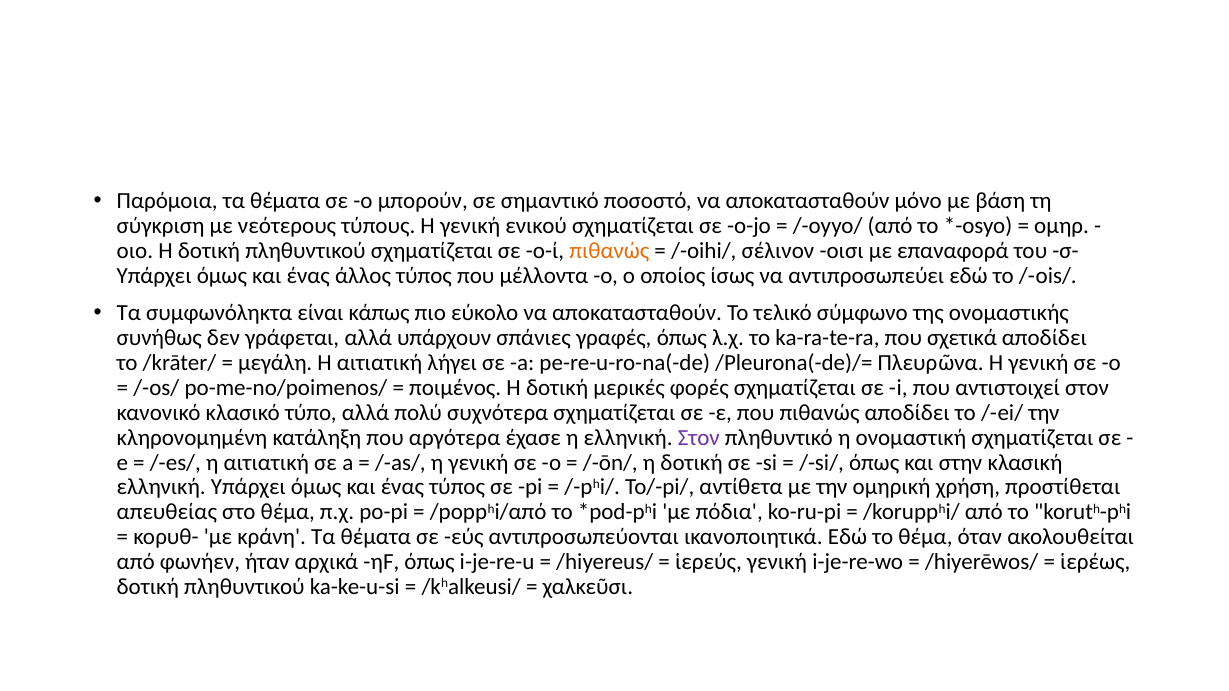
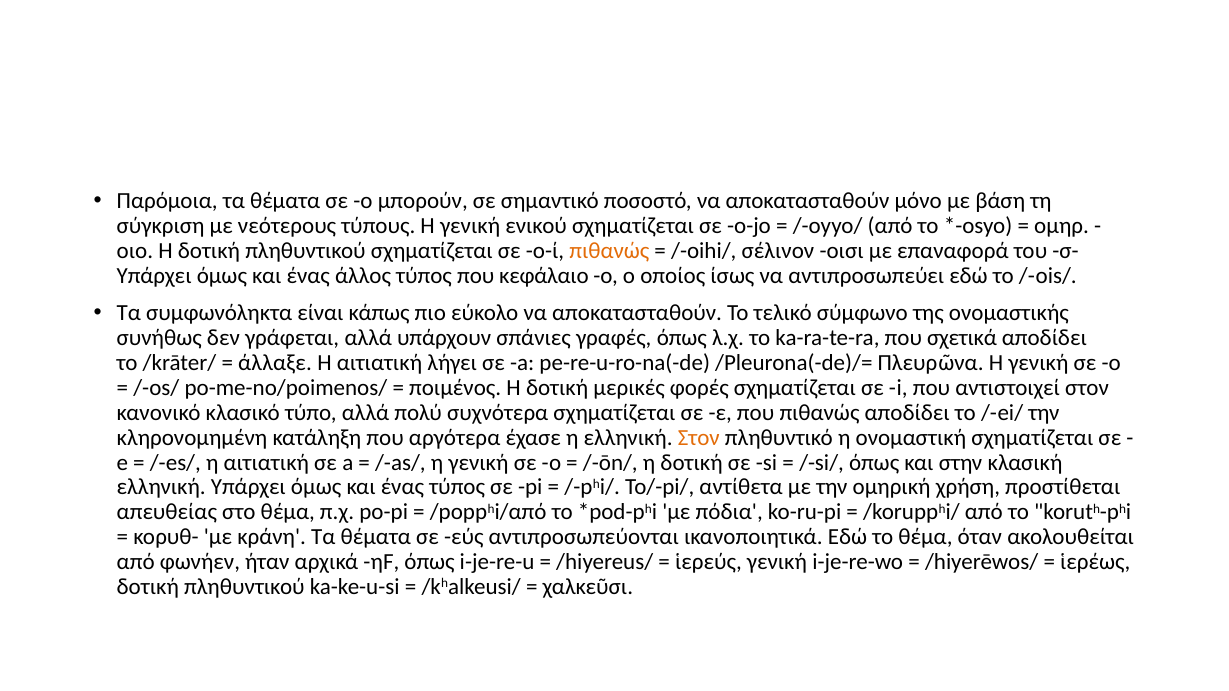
μέλλοντα: μέλλοντα -> κεφάλαιο
μεγάλη: μεγάλη -> άλλαξε
Στον at (699, 438) colour: purple -> orange
